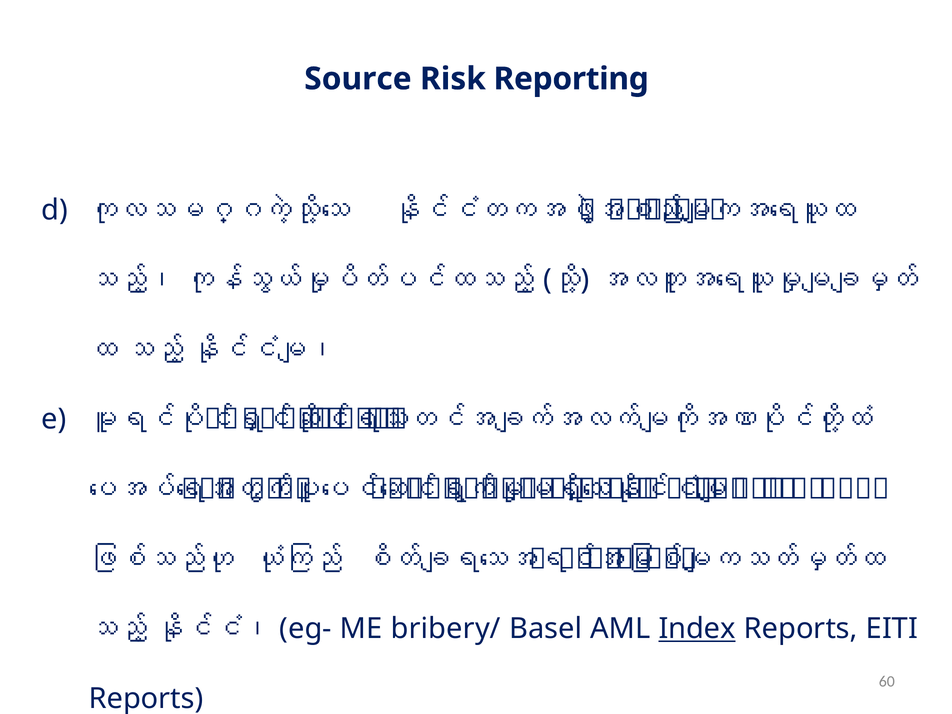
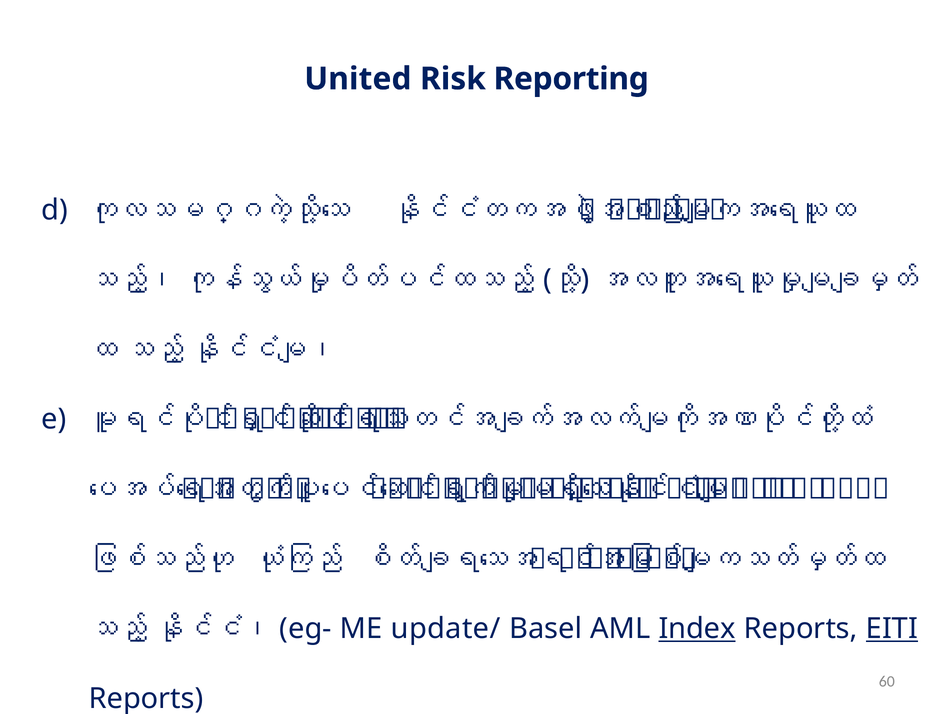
Source: Source -> United
bribery/: bribery/ -> update/
EITI underline: none -> present
